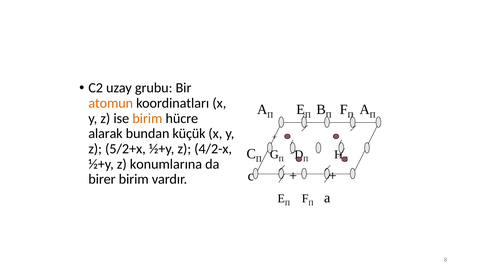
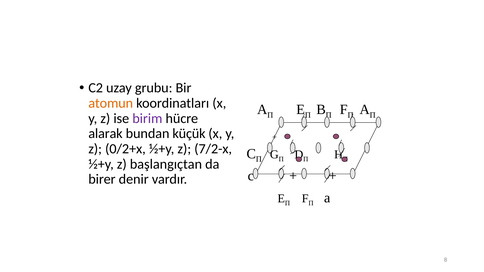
birim at (147, 119) colour: orange -> purple
5/2+x: 5/2+x -> 0/2+x
4/2-x: 4/2-x -> 7/2-x
konumlarına: konumlarına -> başlangıçtan
birer birim: birim -> denir
